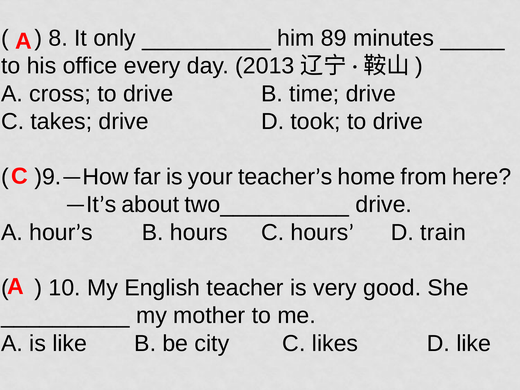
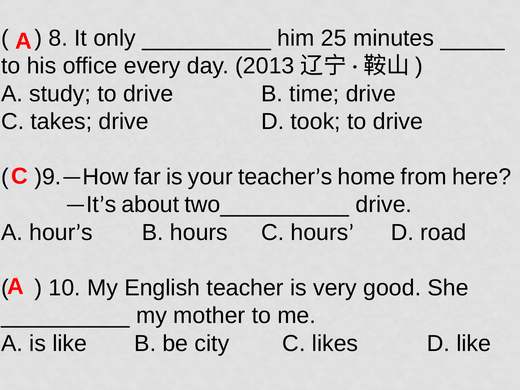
89: 89 -> 25
cross: cross -> study
train: train -> road
